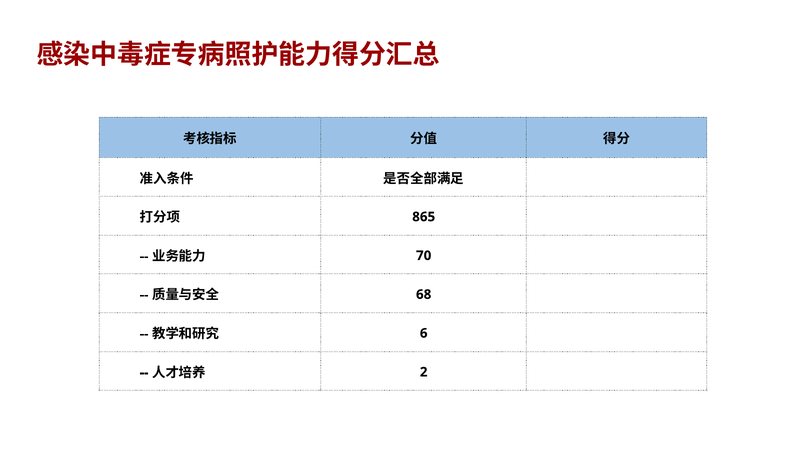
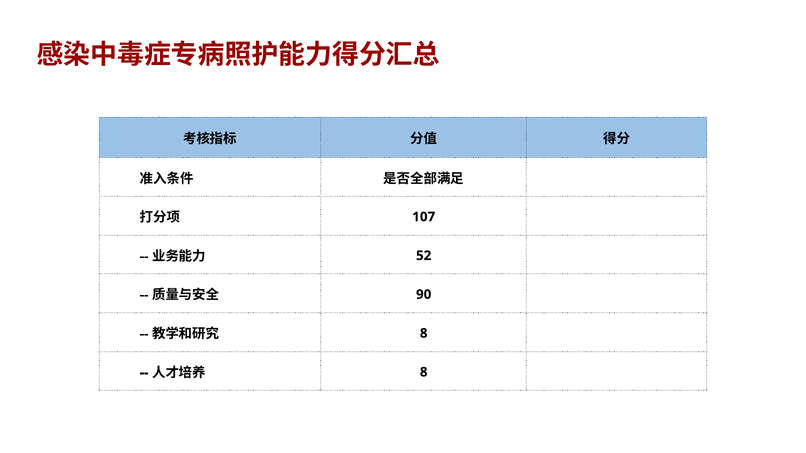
865: 865 -> 107
70: 70 -> 52
68: 68 -> 90
6 at (424, 334): 6 -> 8
2 at (424, 372): 2 -> 8
